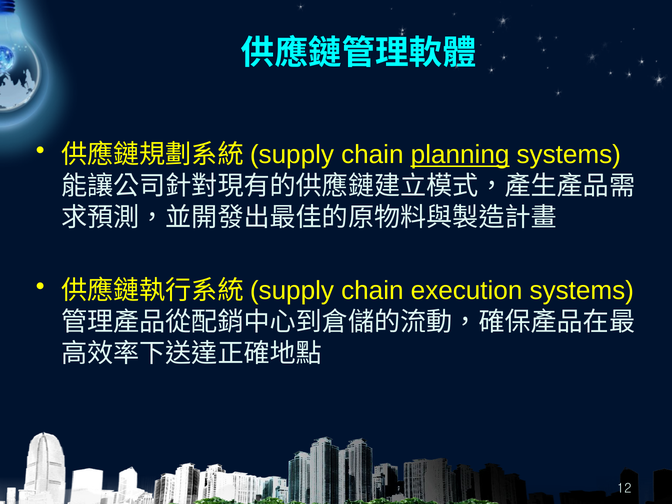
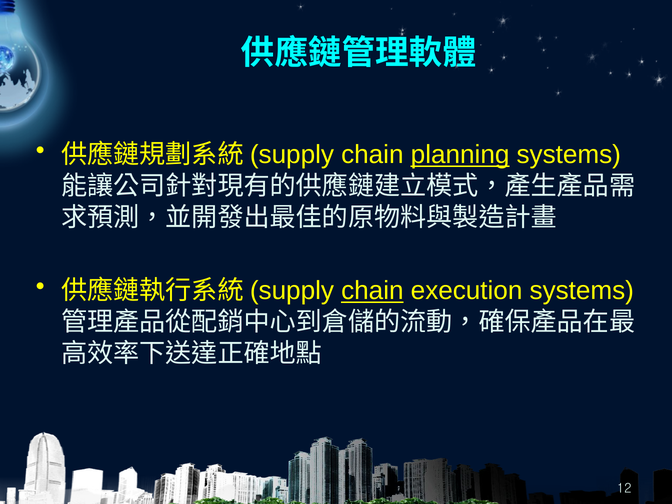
chain at (372, 291) underline: none -> present
